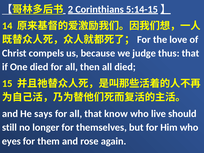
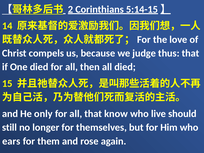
says: says -> only
eyes: eyes -> ears
